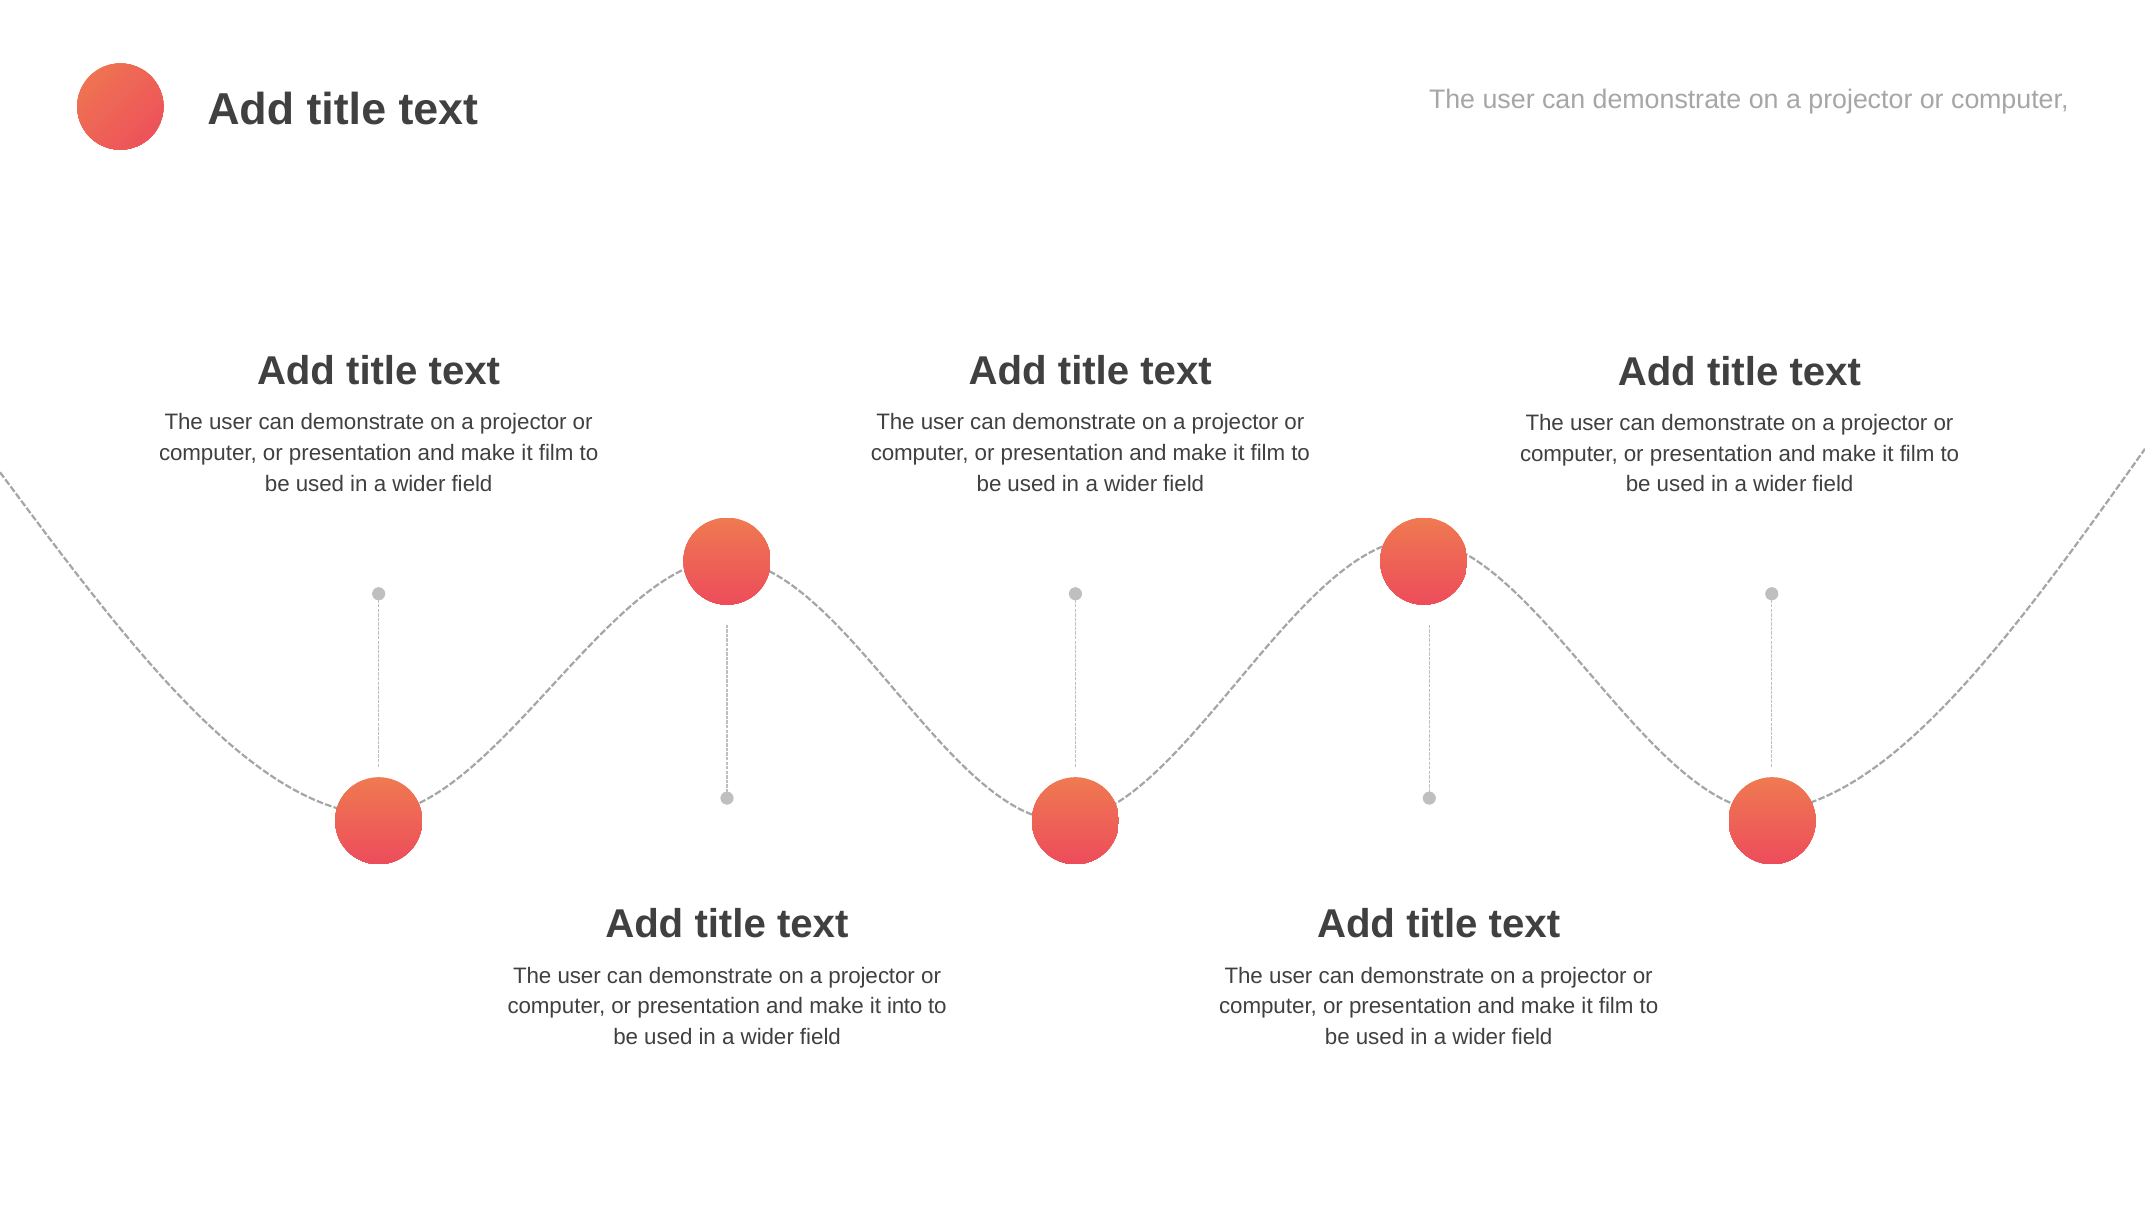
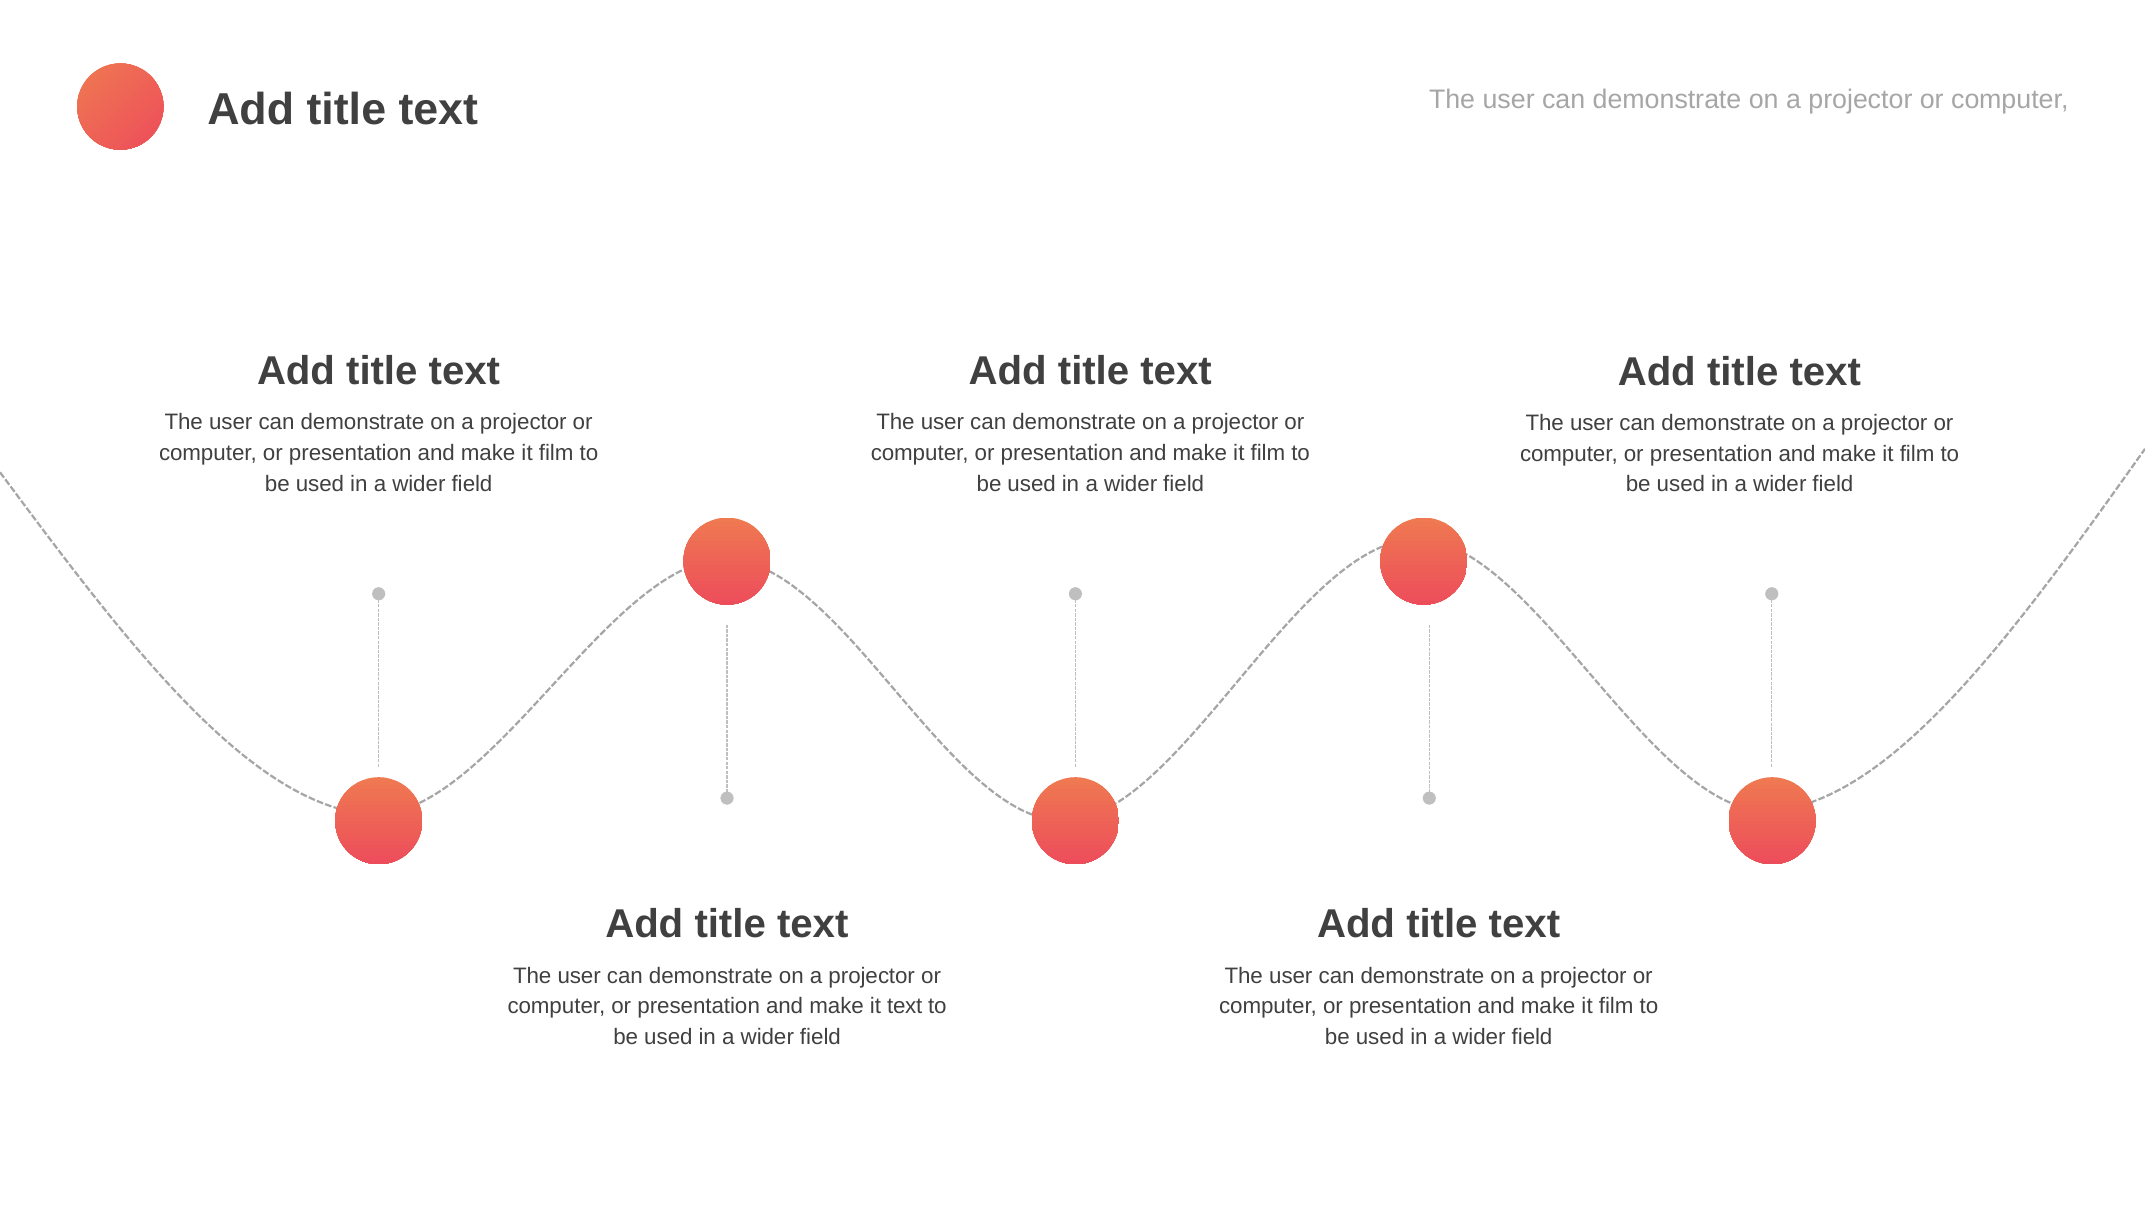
it into: into -> text
